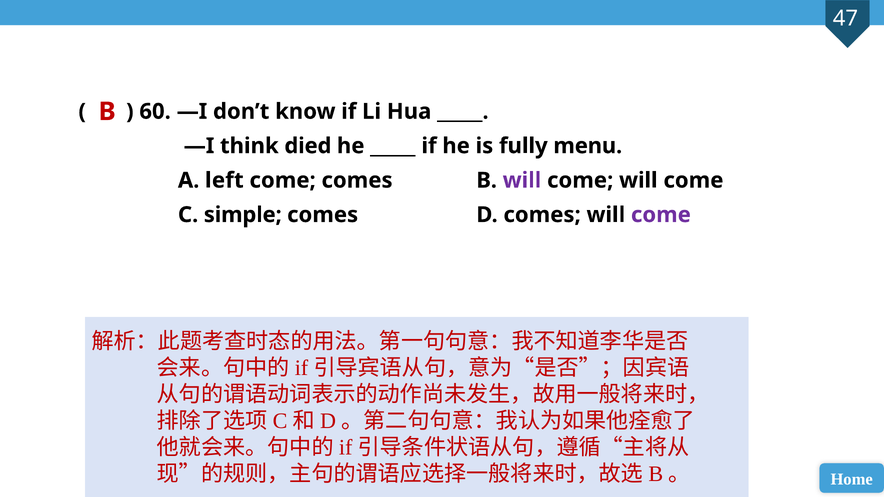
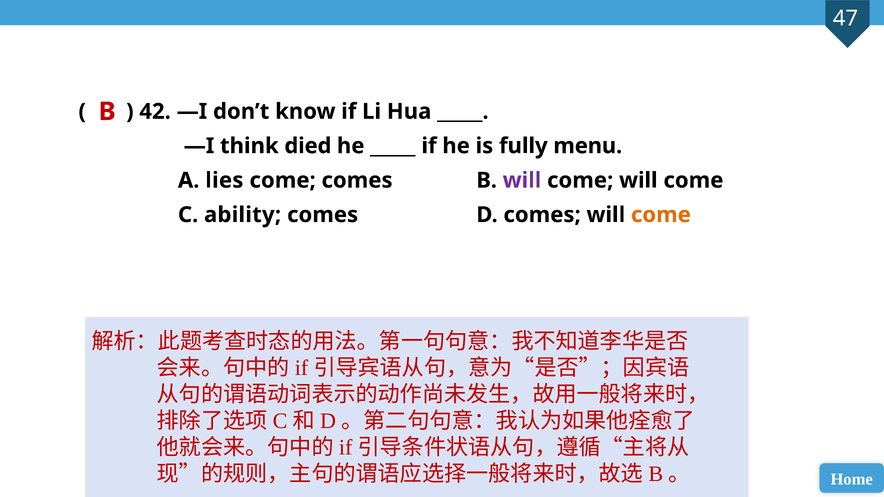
60: 60 -> 42
left: left -> lies
simple: simple -> ability
come at (661, 215) colour: purple -> orange
